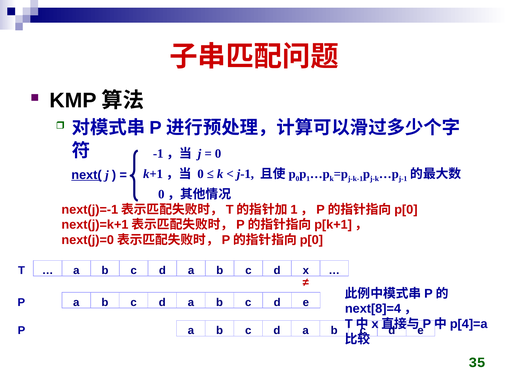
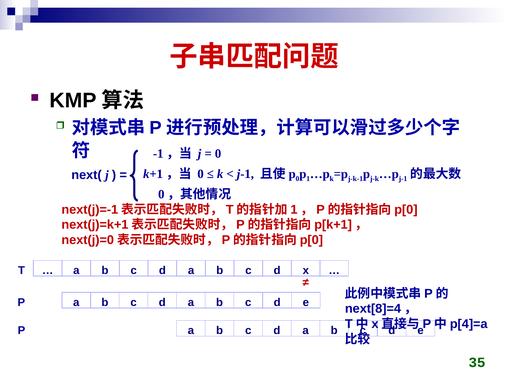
next( underline: present -> none
